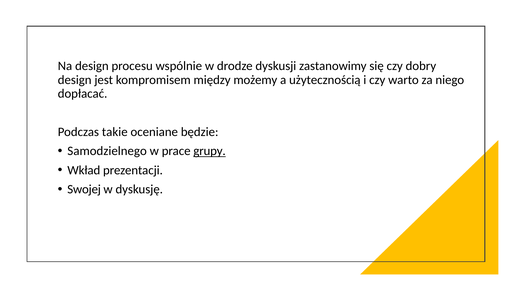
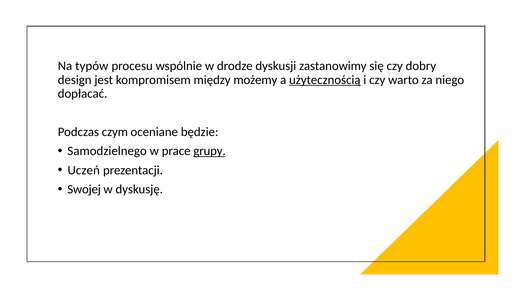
Na design: design -> typów
użytecznością underline: none -> present
takie: takie -> czym
Wkład: Wkład -> Uczeń
